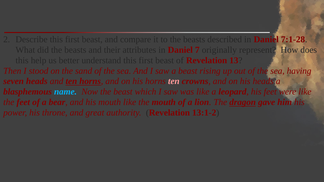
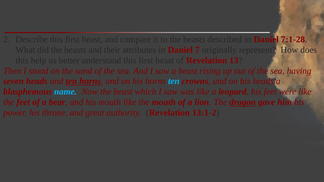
ten at (174, 81) colour: pink -> light blue
